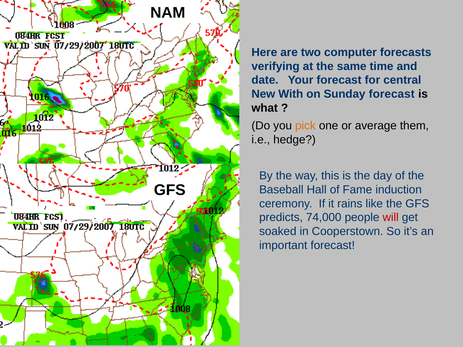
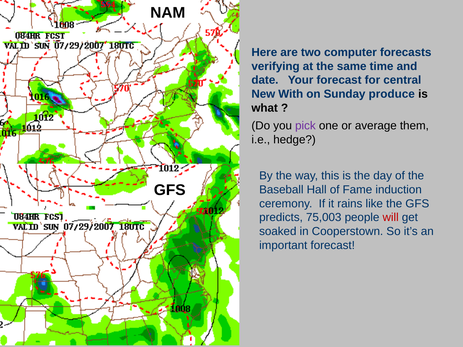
Sunday forecast: forecast -> produce
pick colour: orange -> purple
74,000: 74,000 -> 75,003
